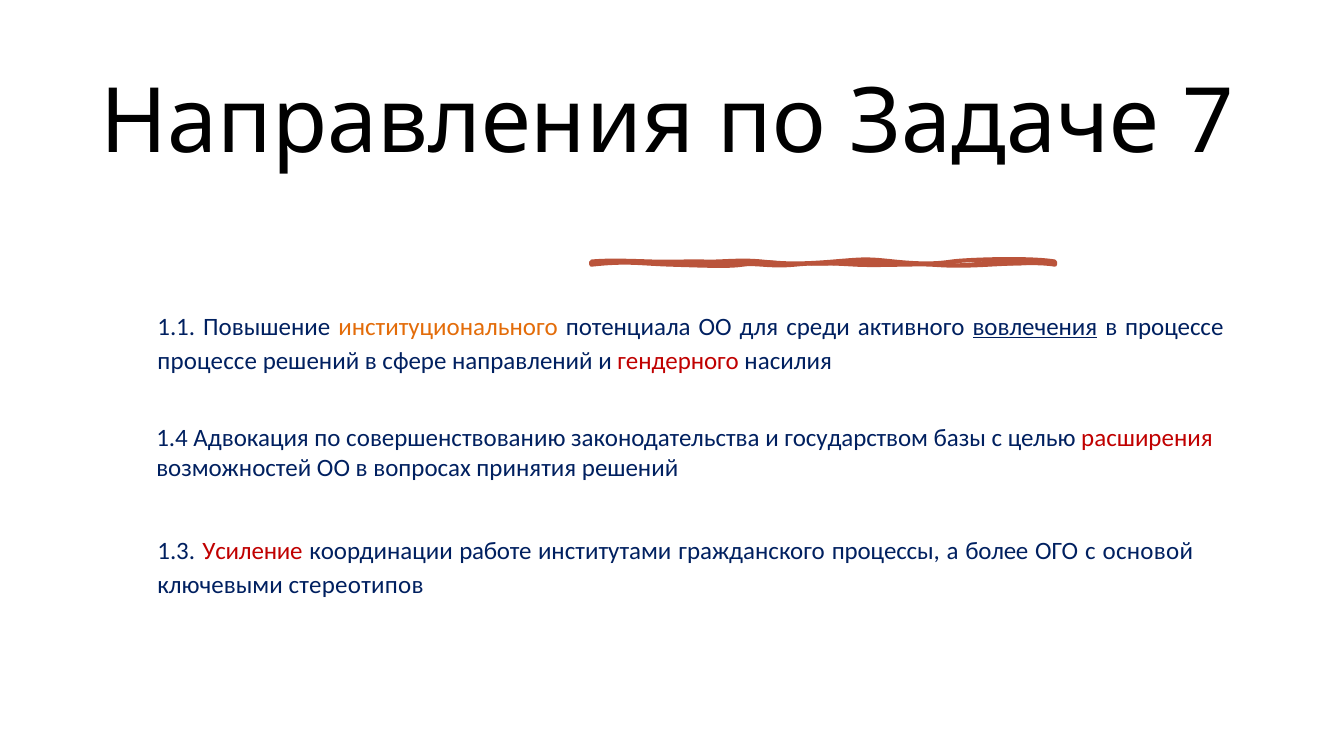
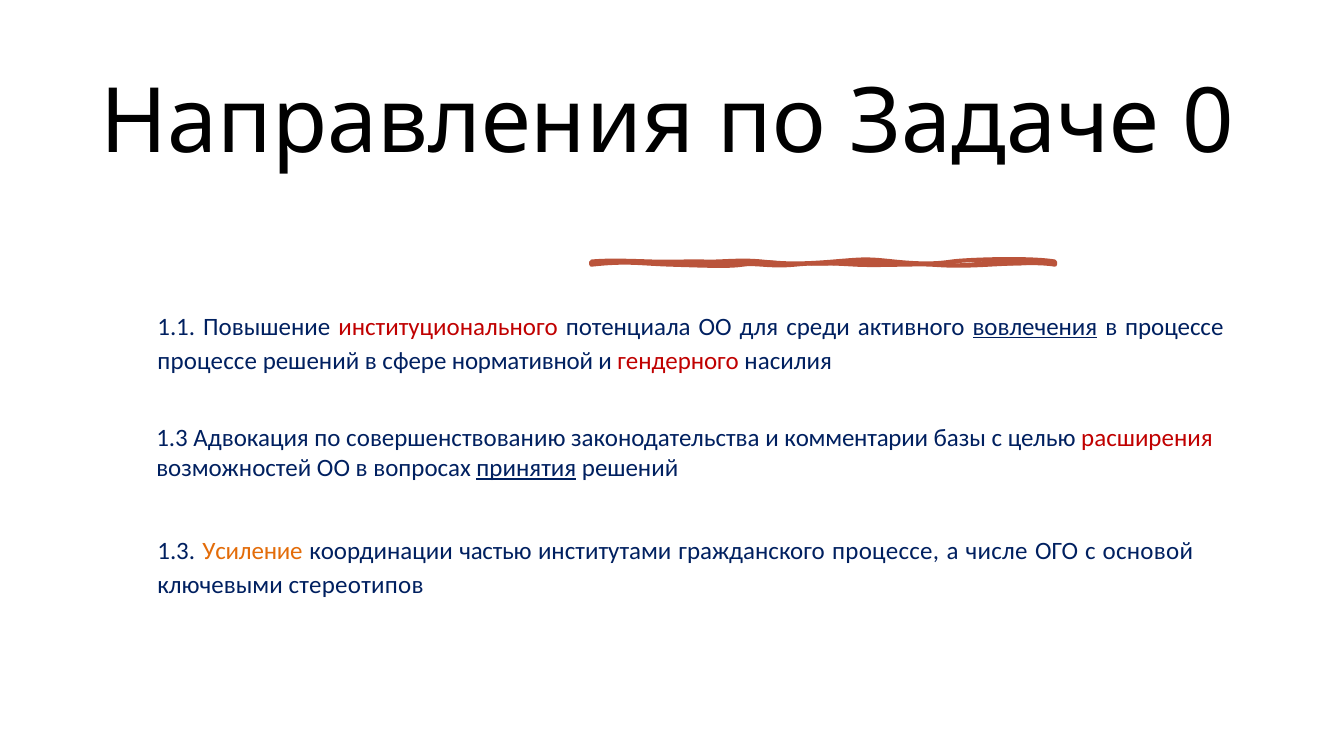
7: 7 -> 0
институционального colour: orange -> red
направлений: направлений -> нормативной
1.4 at (172, 439): 1.4 -> 1.3
государством: государством -> комментарии
принятия underline: none -> present
Усиление colour: red -> orange
работе: работе -> частью
гражданского процессы: процессы -> процессе
более: более -> числе
